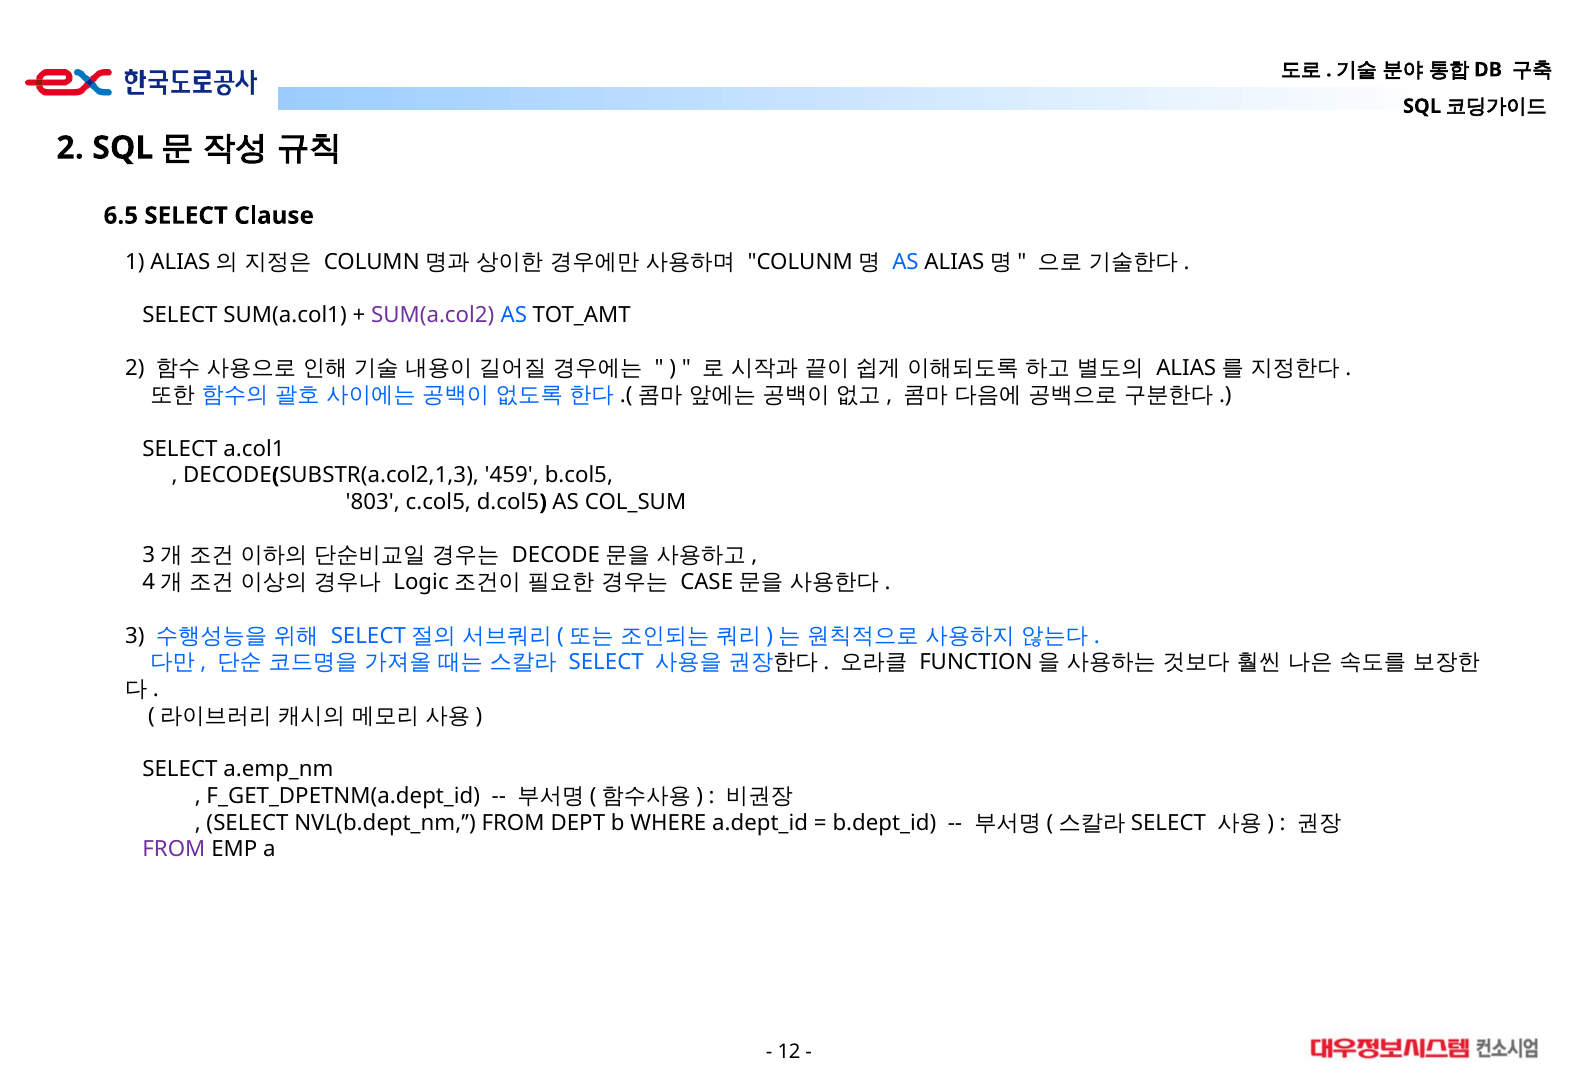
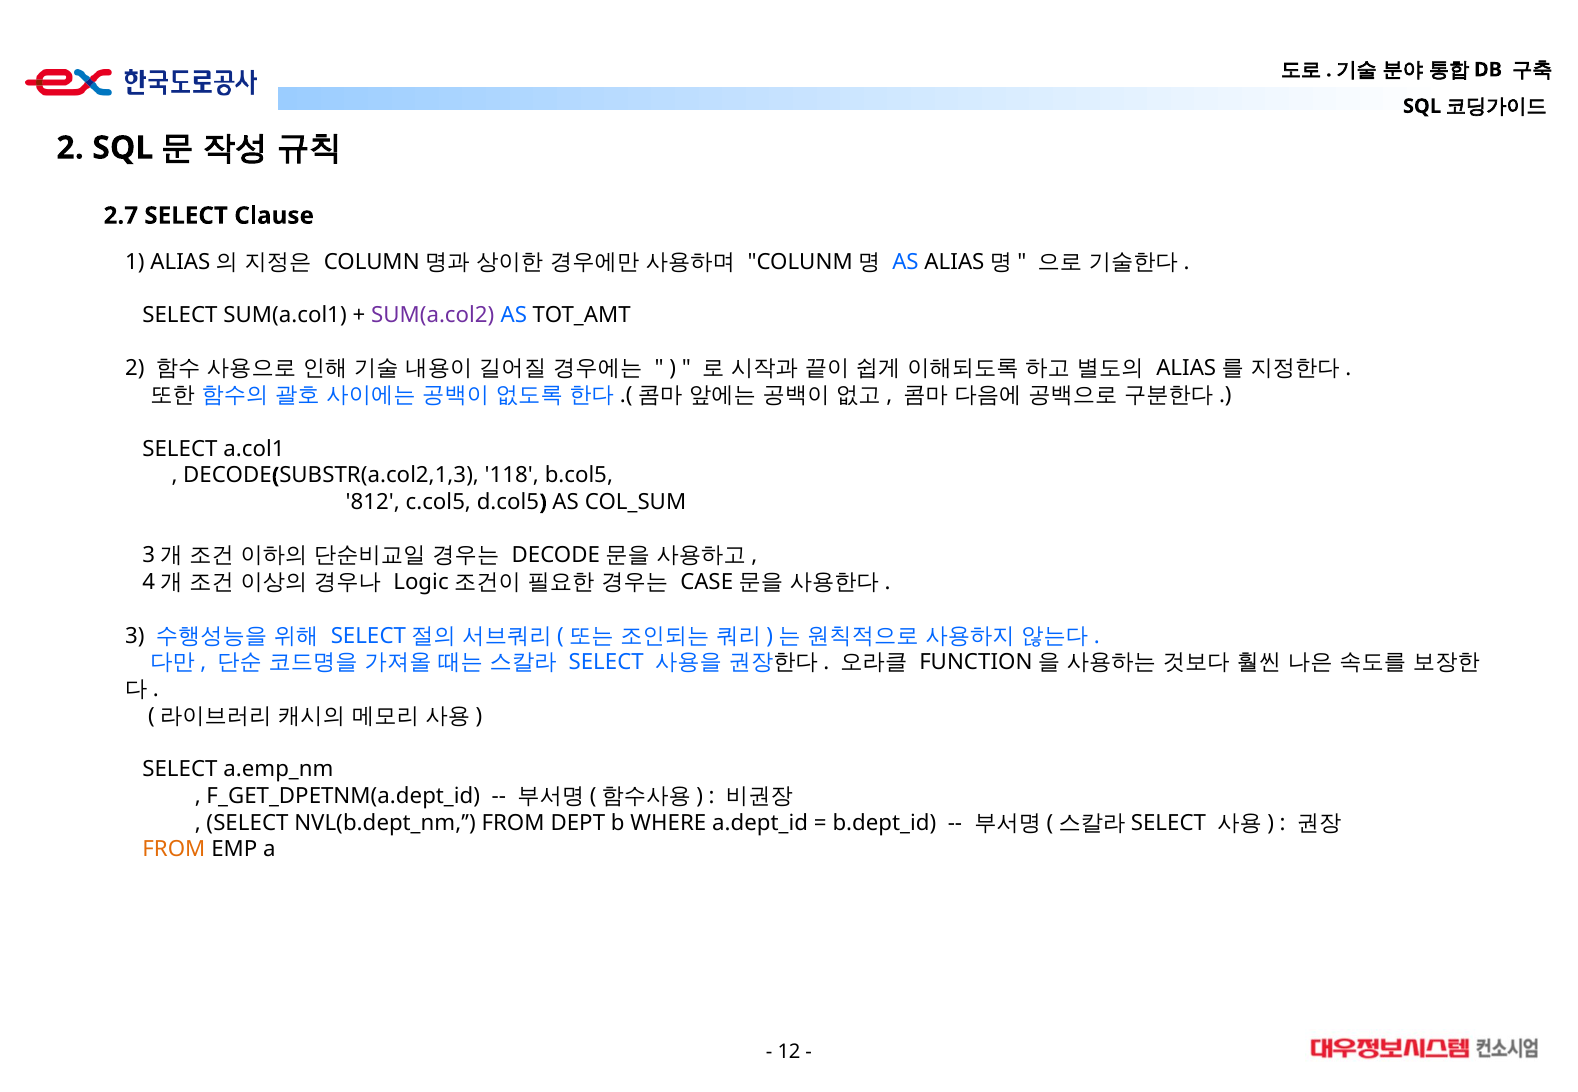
6.5: 6.5 -> 2.7
459: 459 -> 118
803: 803 -> 812
FROM at (174, 850) colour: purple -> orange
